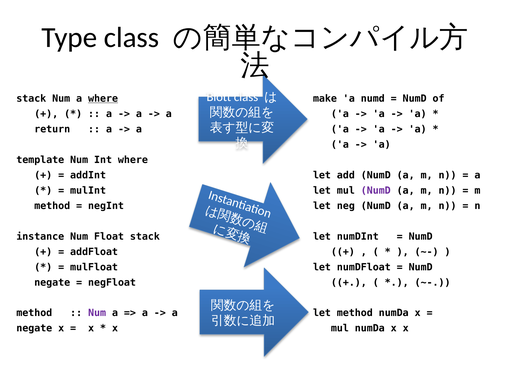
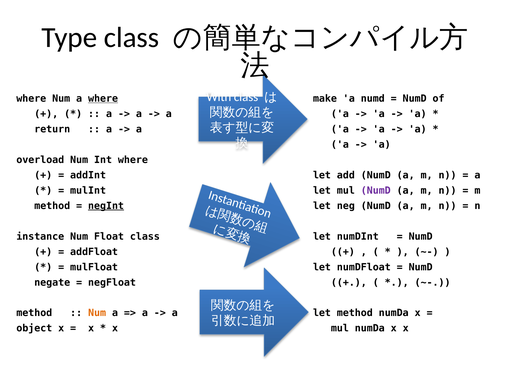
Blott: Blott -> With
stack at (31, 98): stack -> where
template: template -> overload
negInt underline: none -> present
Float stack: stack -> class
Num at (97, 313) colour: purple -> orange
negate at (34, 328): negate -> object
